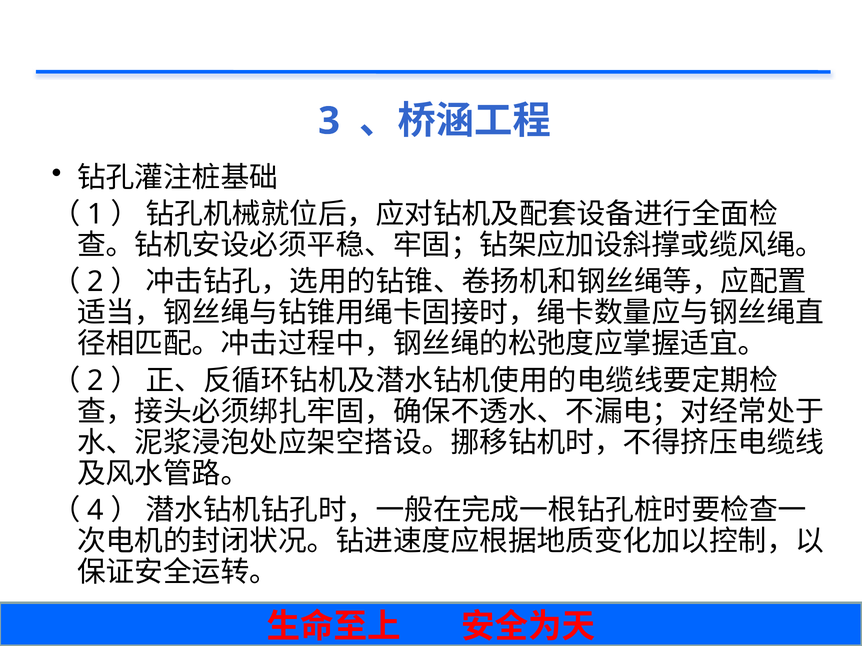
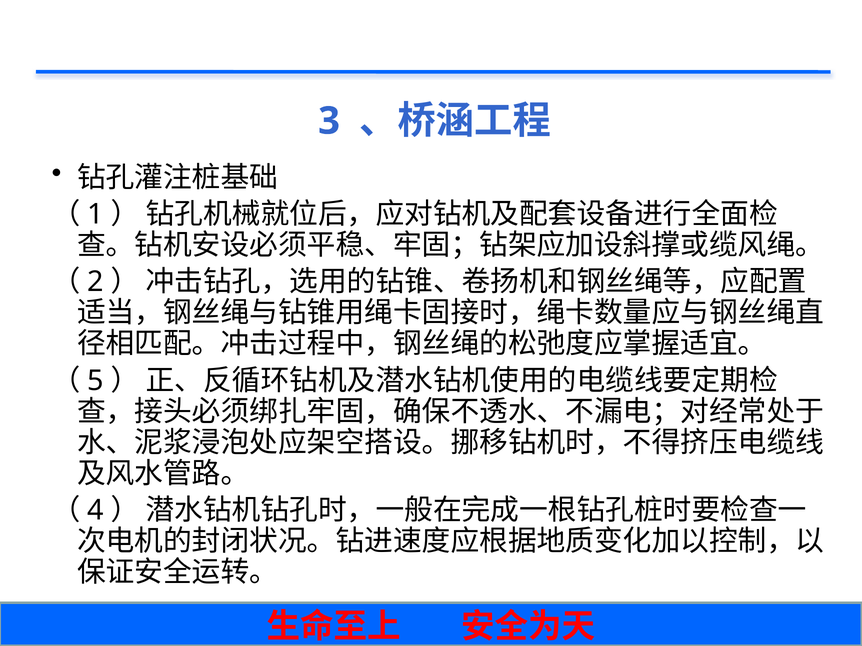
2 at (96, 381): 2 -> 5
